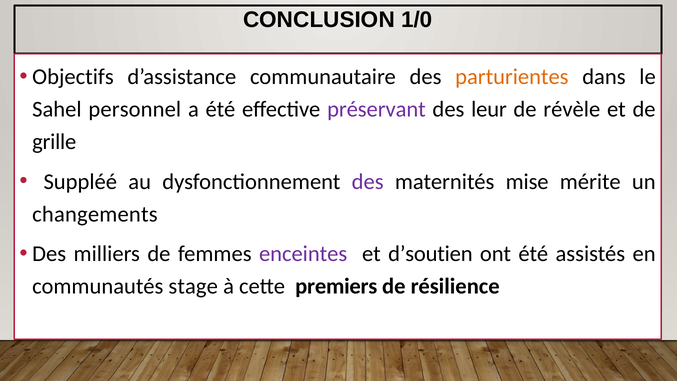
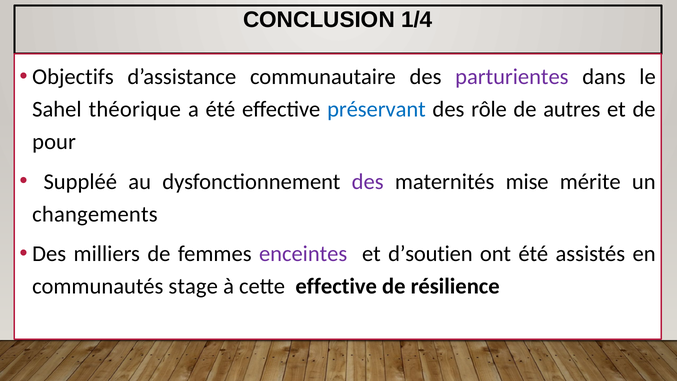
1/0: 1/0 -> 1/4
parturientes colour: orange -> purple
personnel: personnel -> théorique
préservant colour: purple -> blue
leur: leur -> rôle
révèle: révèle -> autres
grille: grille -> pour
cette premiers: premiers -> effective
